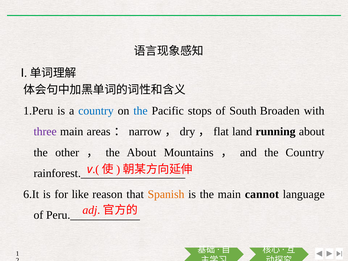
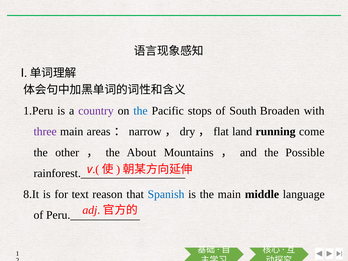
country at (96, 111) colour: blue -> purple
running about: about -> come
the Country: Country -> Possible
6.It: 6.It -> 8.It
like: like -> text
Spanish colour: orange -> blue
cannot: cannot -> middle
